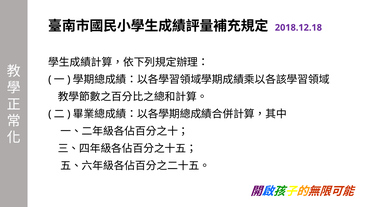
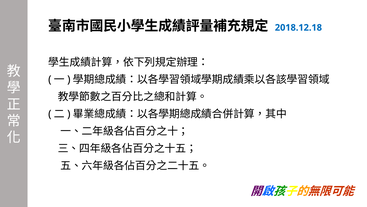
2018.12.18 colour: purple -> blue
